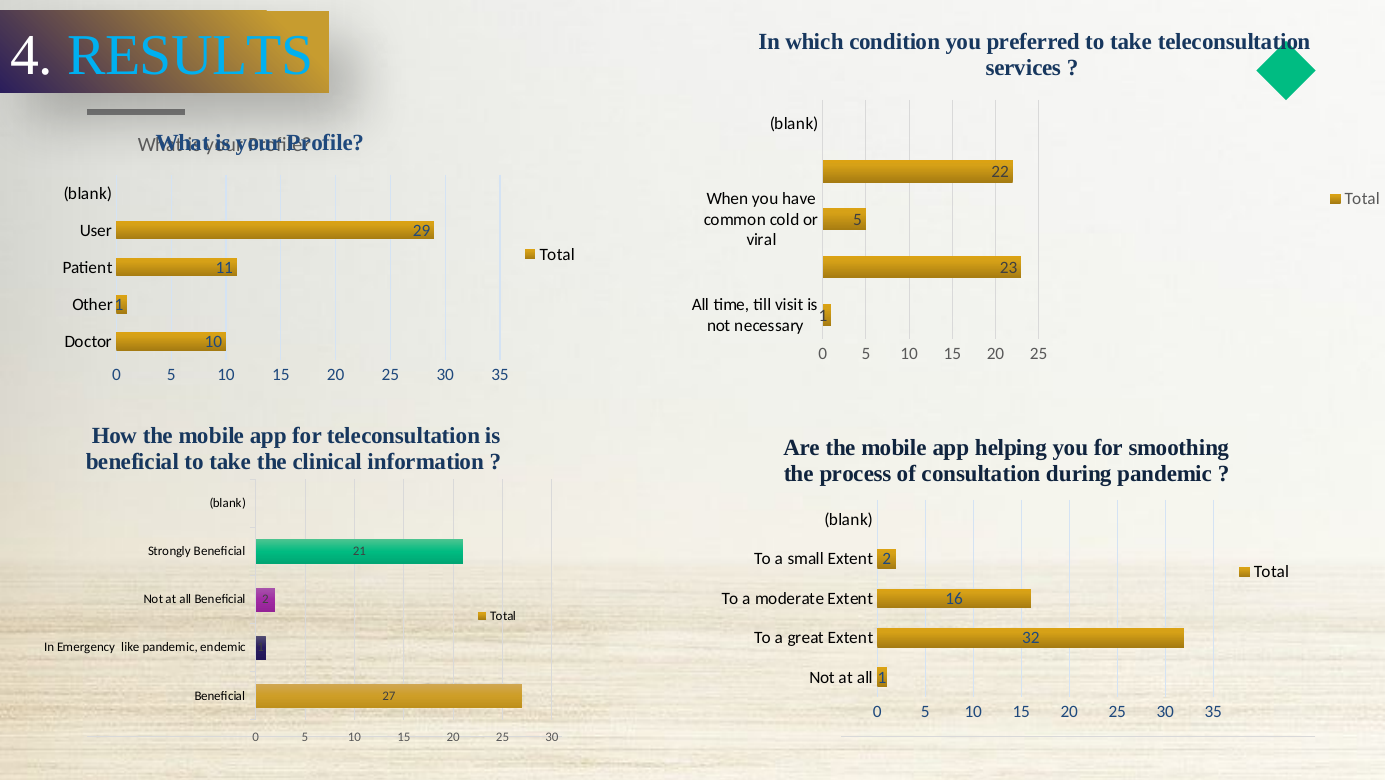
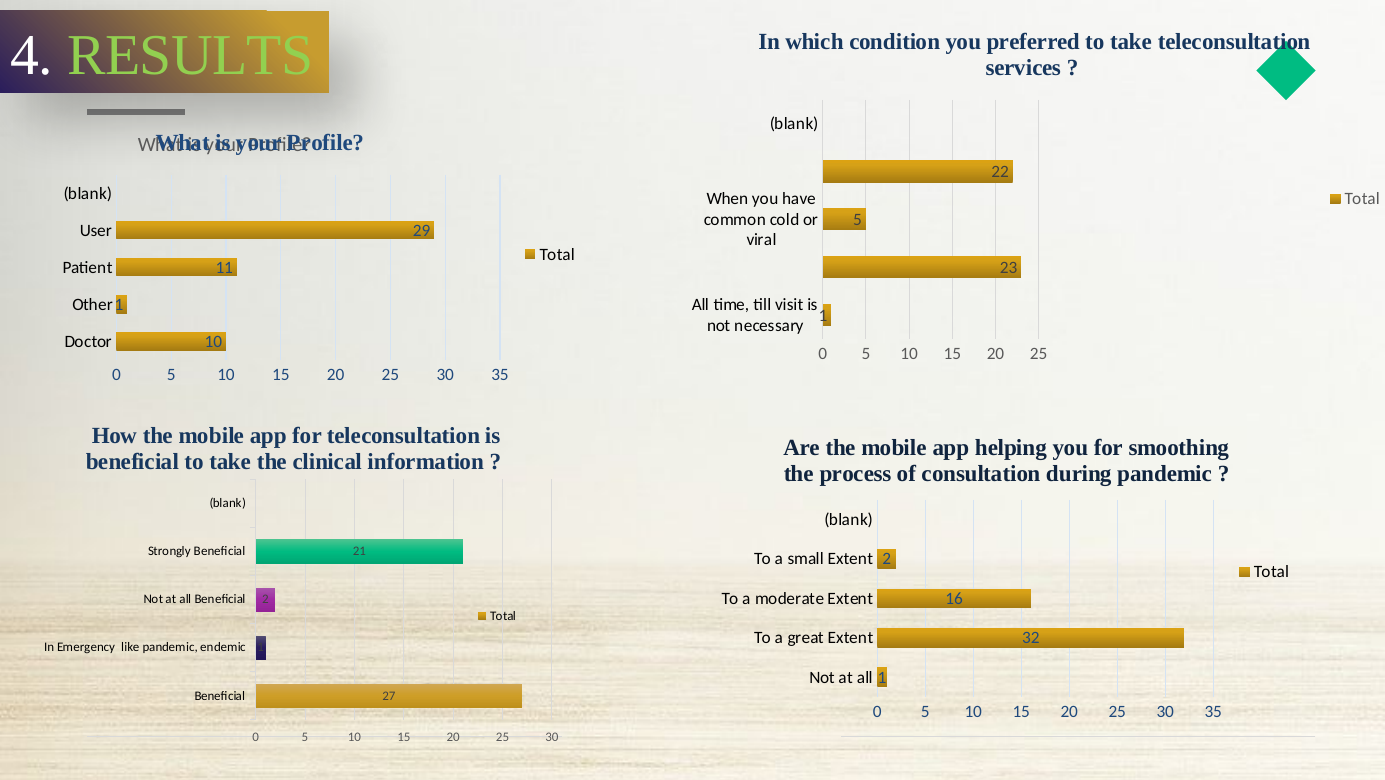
RESULTS colour: light blue -> light green
